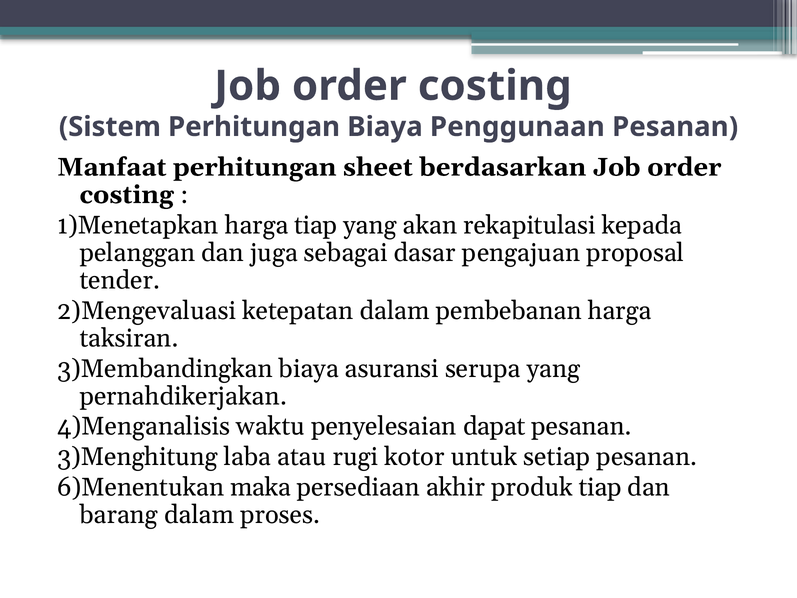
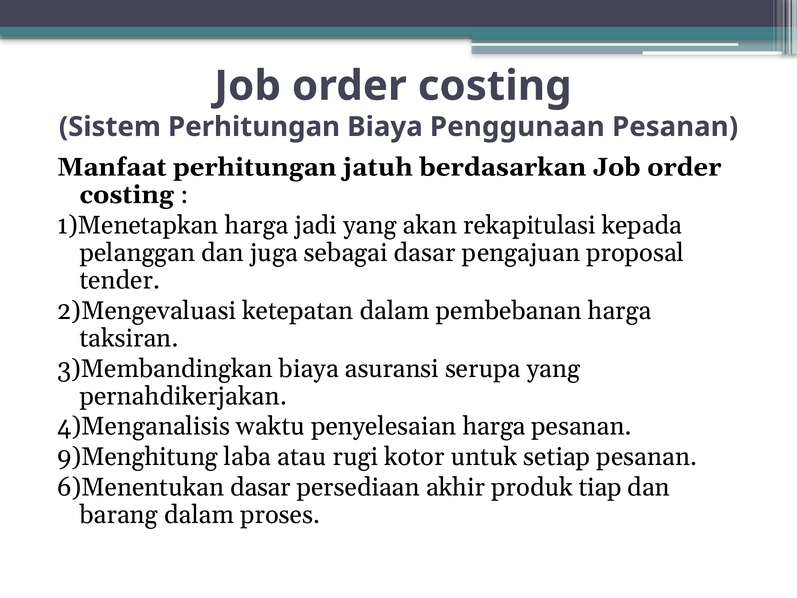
sheet: sheet -> jatuh
harga tiap: tiap -> jadi
penyelesaian dapat: dapat -> harga
3)Menghitung: 3)Menghitung -> 9)Menghitung
6)Menentukan maka: maka -> dasar
